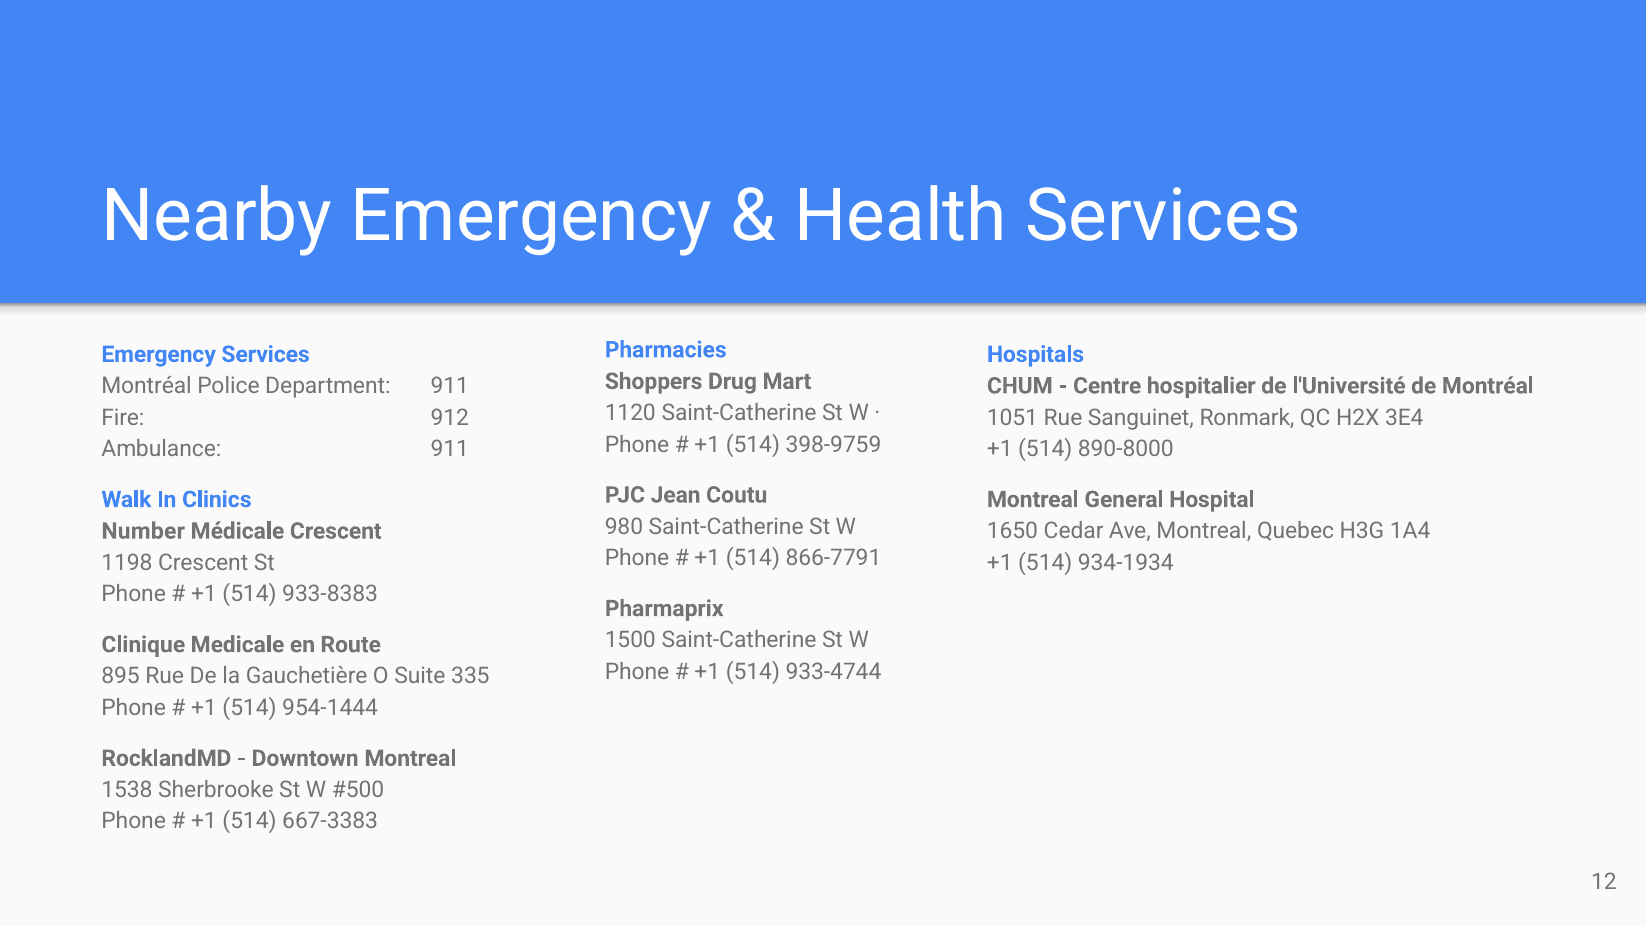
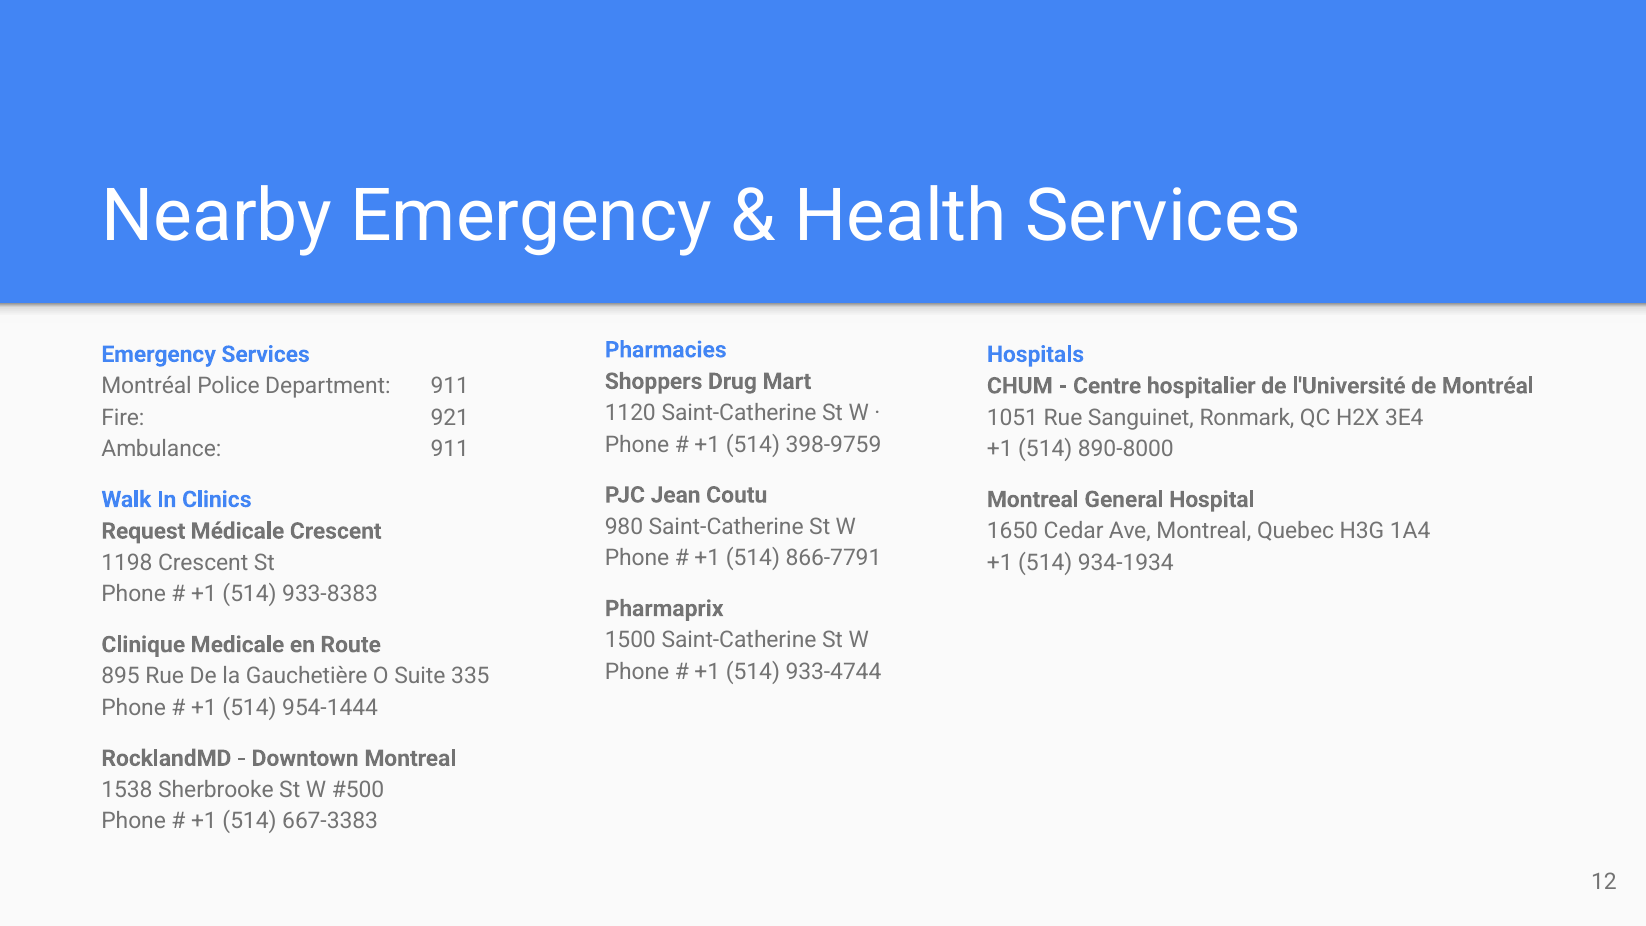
912: 912 -> 921
Number: Number -> Request
